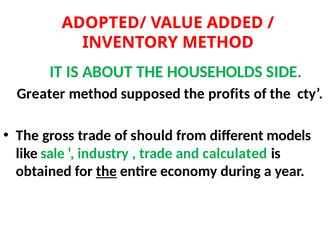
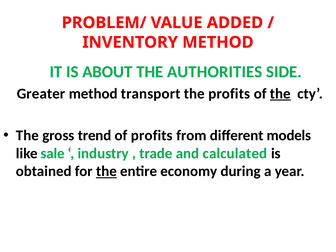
ADOPTED/: ADOPTED/ -> PROBLEM/
HOUSEHOLDS: HOUSEHOLDS -> AUTHORITIES
supposed: supposed -> transport
the at (280, 94) underline: none -> present
gross trade: trade -> trend
of should: should -> profits
